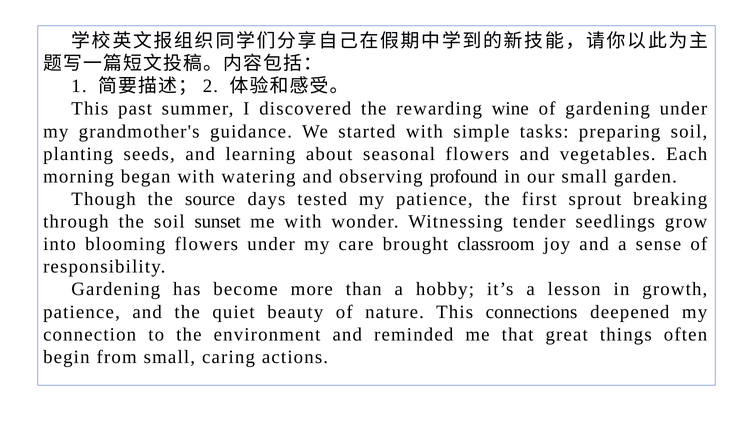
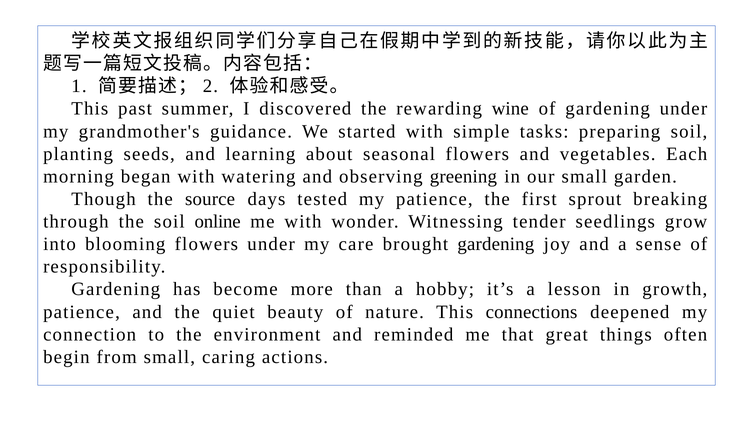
profound: profound -> greening
sunset: sunset -> online
brought classroom: classroom -> gardening
